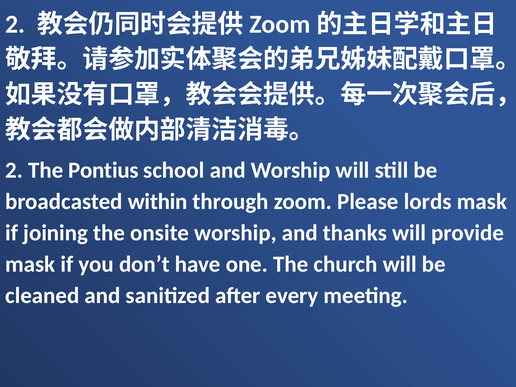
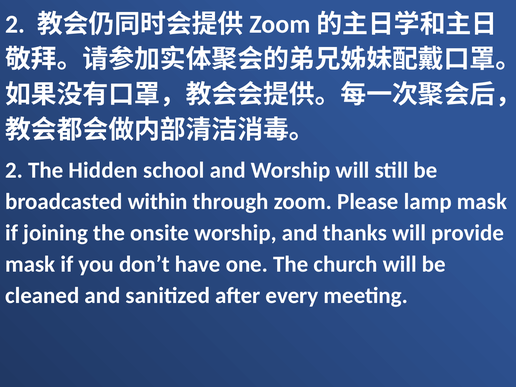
Pontius: Pontius -> Hidden
lords: lords -> lamp
